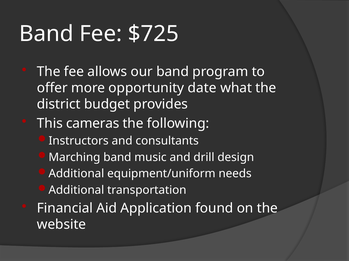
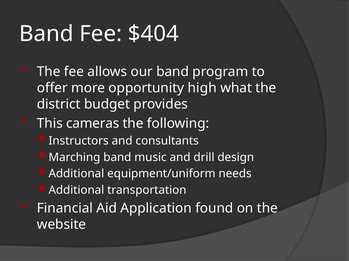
$725: $725 -> $404
date: date -> high
